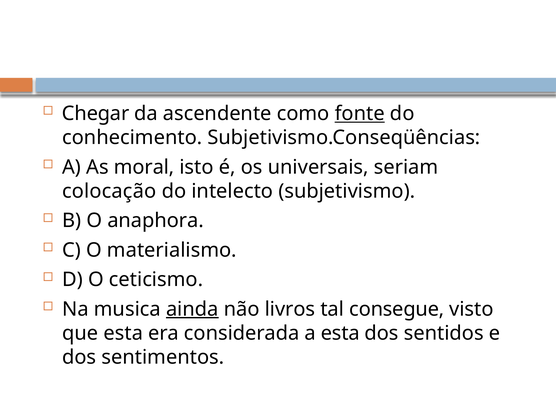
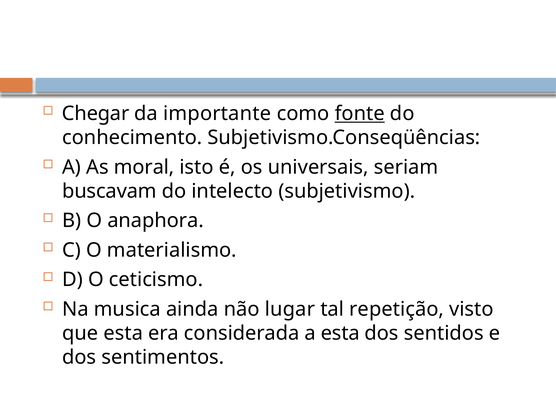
ascendente: ascendente -> importante
colocação: colocação -> buscavam
ainda underline: present -> none
livros: livros -> lugar
consegue: consegue -> repetição
